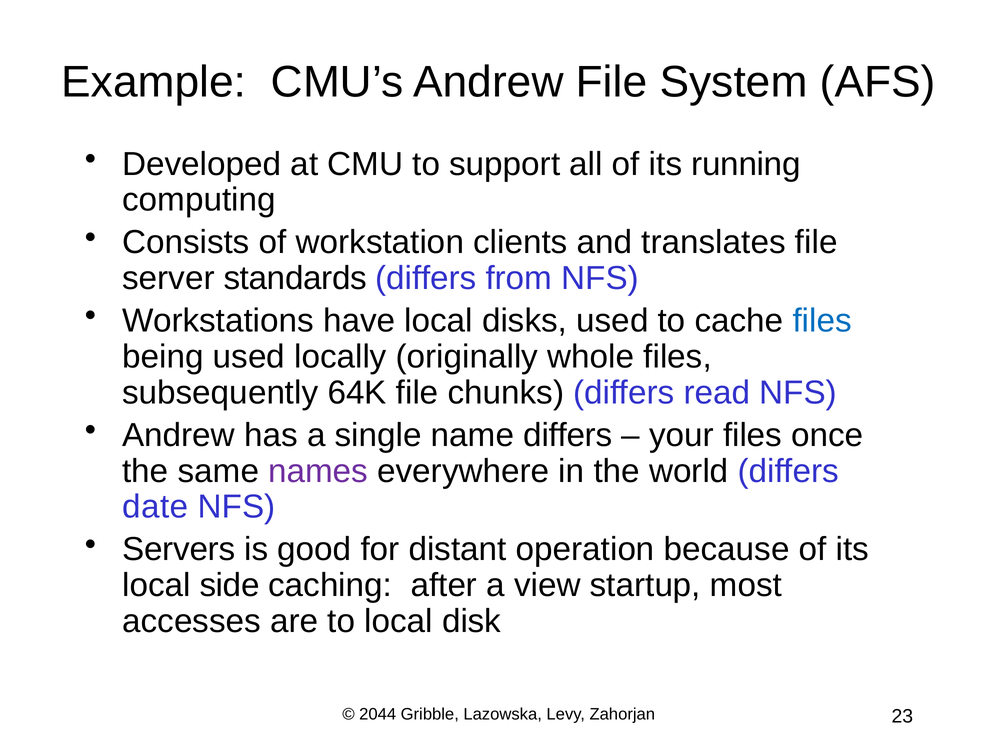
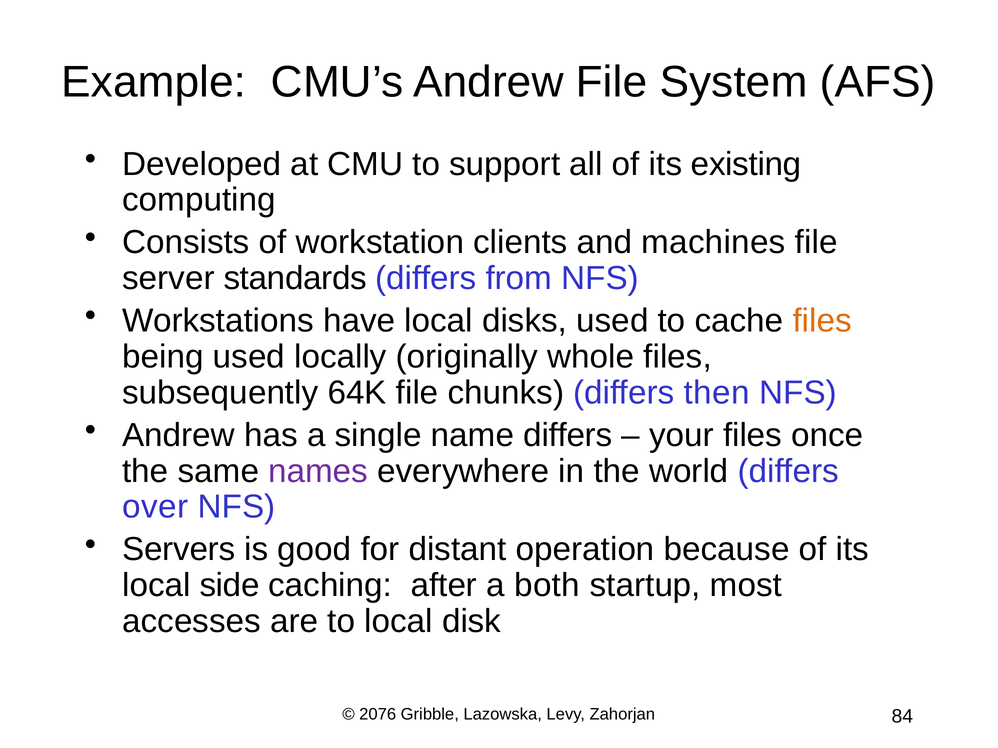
running: running -> existing
translates: translates -> machines
files at (822, 321) colour: blue -> orange
read: read -> then
date: date -> over
view: view -> both
2044: 2044 -> 2076
23: 23 -> 84
